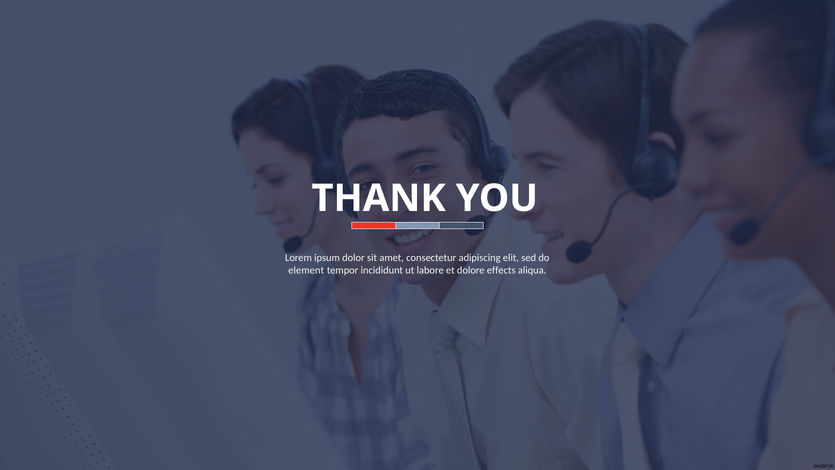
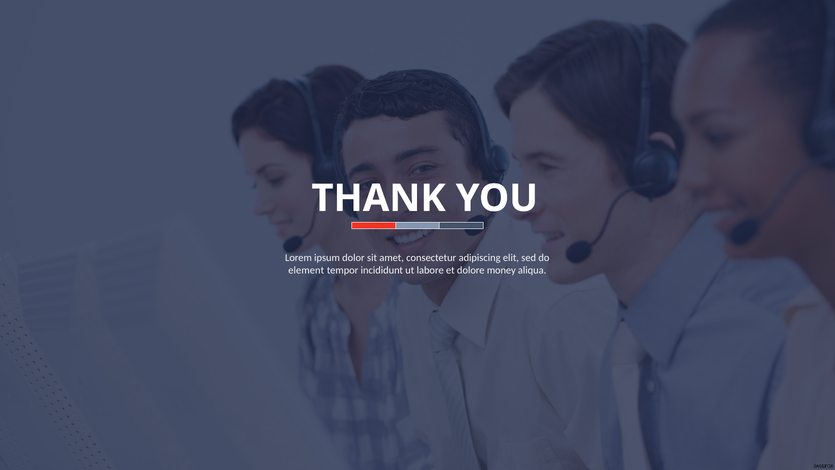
effects: effects -> money
